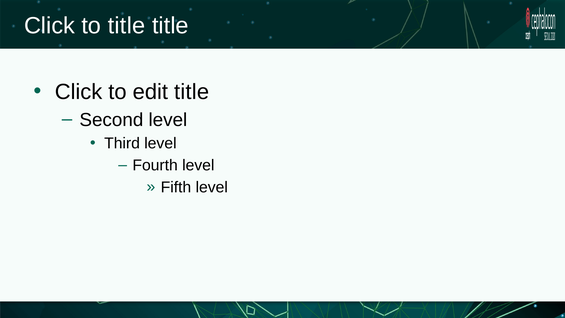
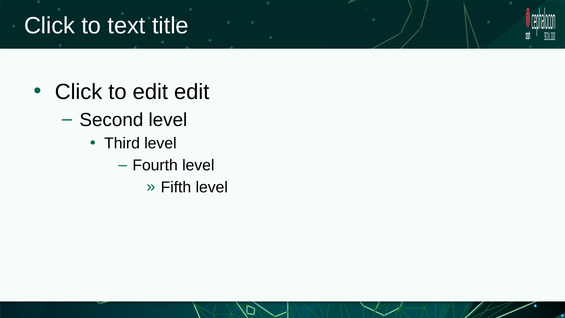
to title: title -> text
edit title: title -> edit
